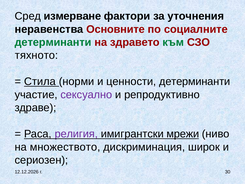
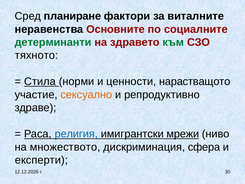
измерване: измерване -> планиране
уточнения: уточнения -> виталните
ценности детерминанти: детерминанти -> нарастващото
сексуално colour: purple -> orange
религия colour: purple -> blue
широк: широк -> сфера
сериозен: сериозен -> експерти
